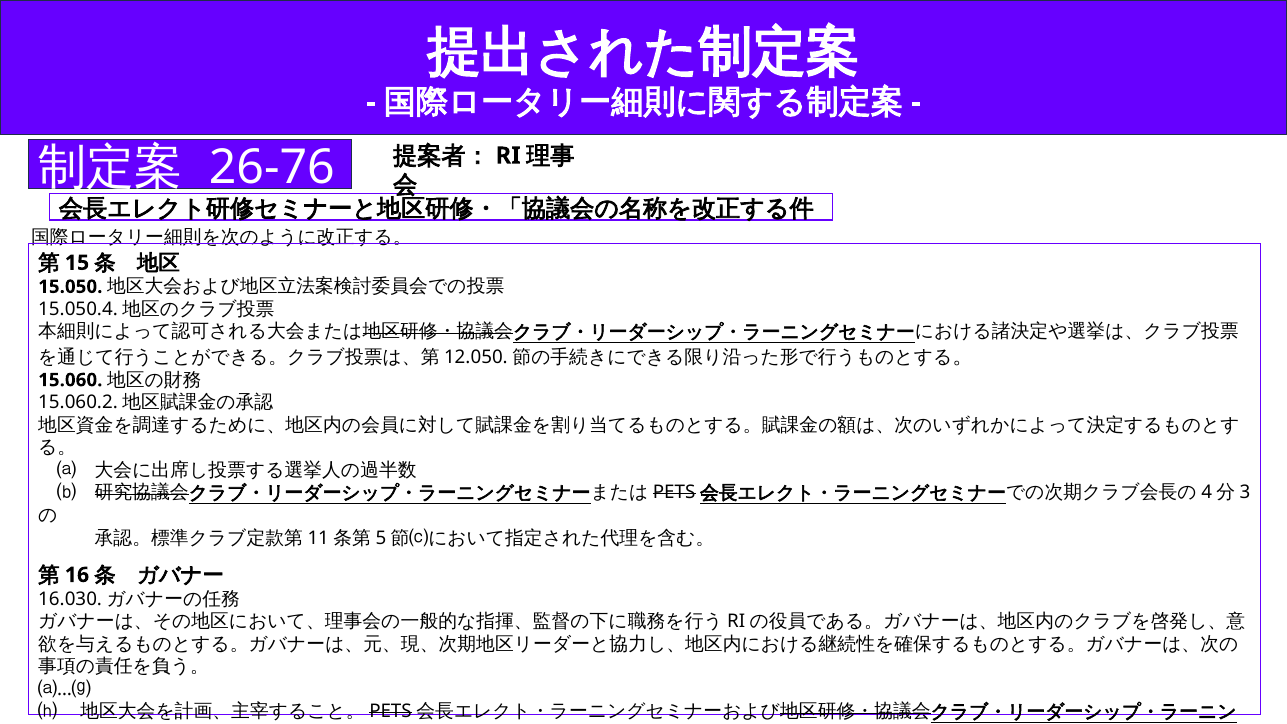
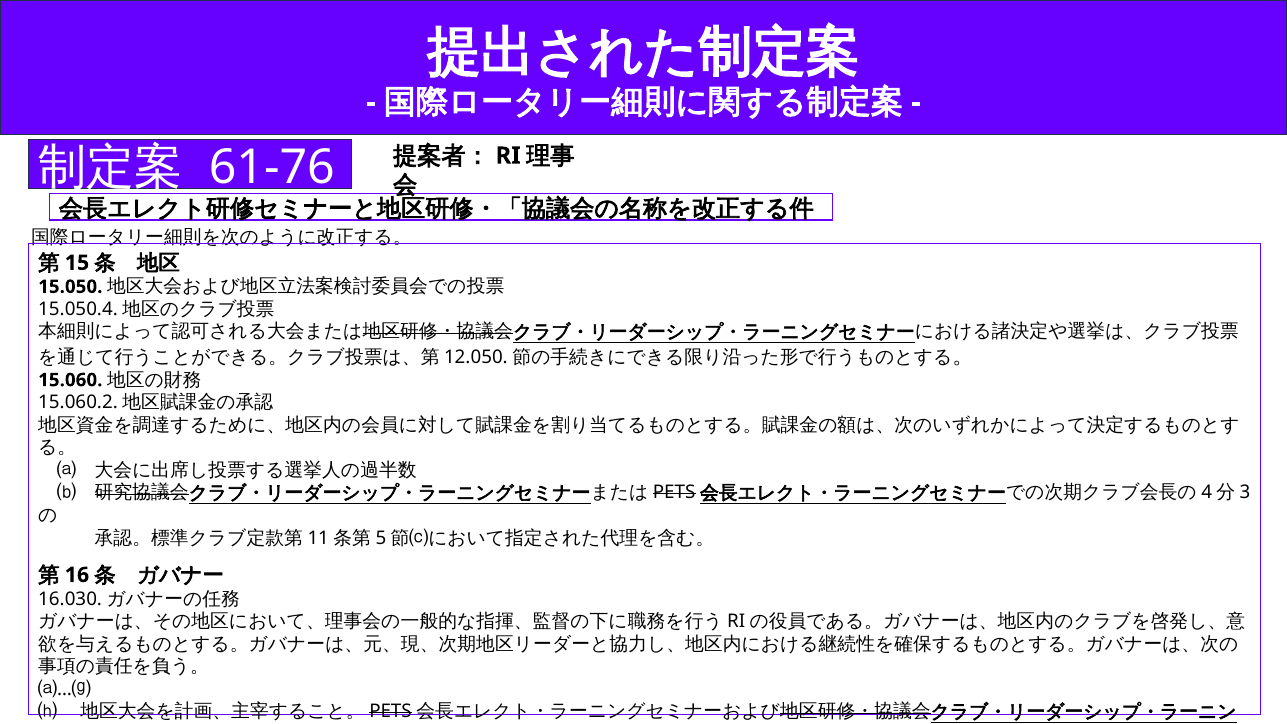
26-76: 26-76 -> 61-76
